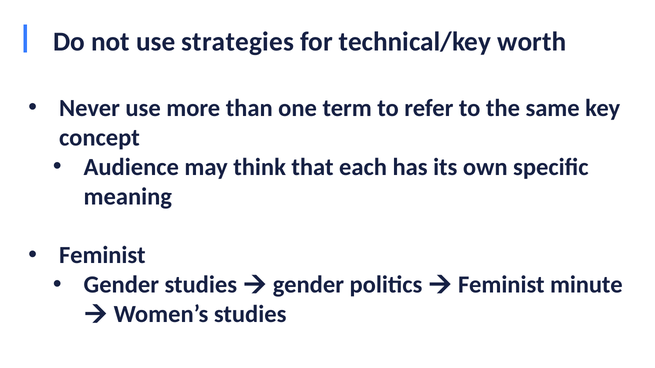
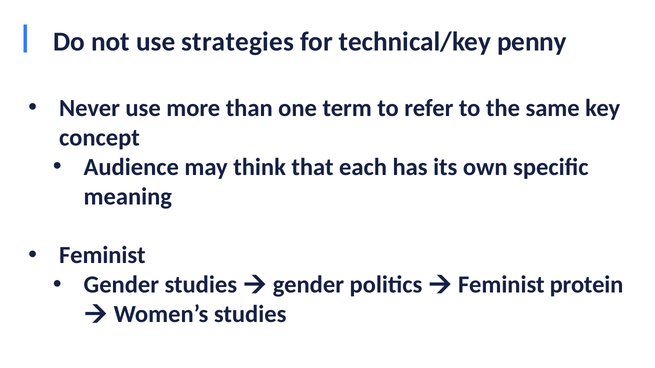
worth: worth -> penny
minute: minute -> protein
